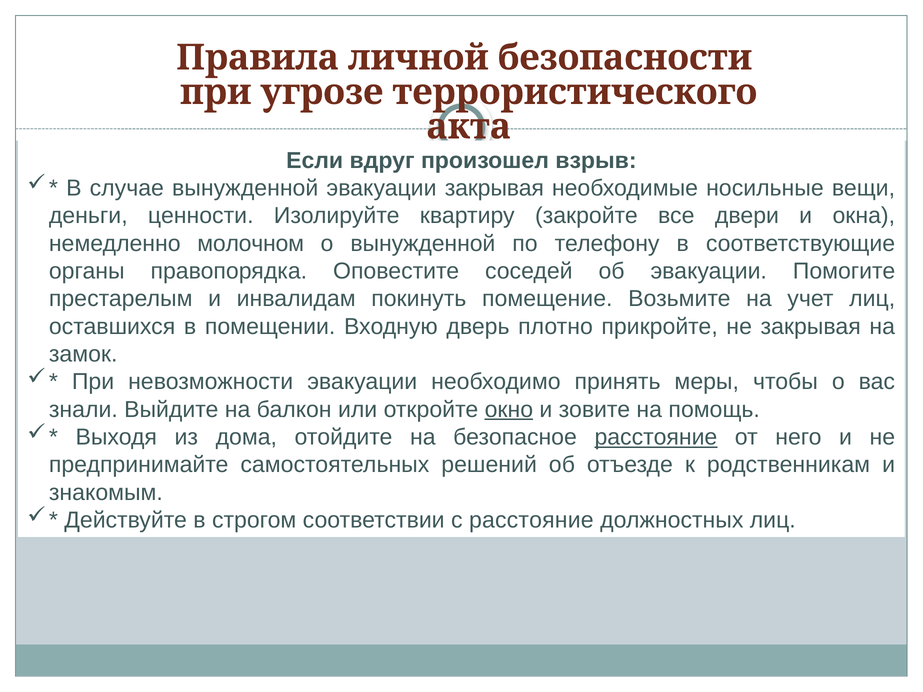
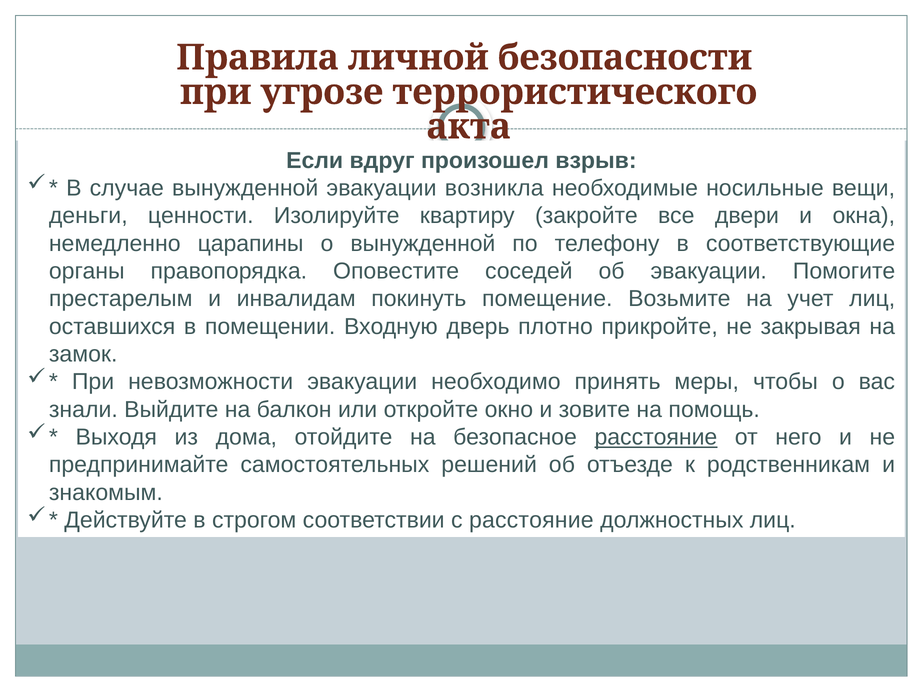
эвакуации закрывая: закрывая -> возникла
молочном: молочном -> царапины
окно underline: present -> none
